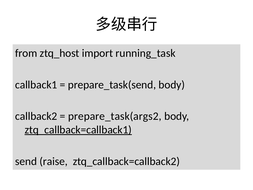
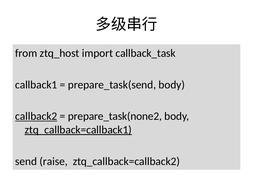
running_task: running_task -> callback_task
callback2 underline: none -> present
prepare_task(args2: prepare_task(args2 -> prepare_task(none2
